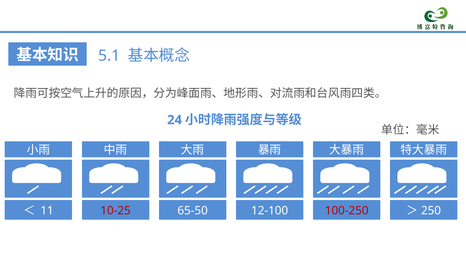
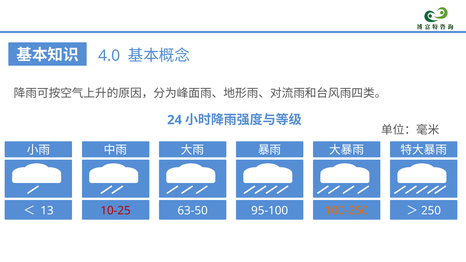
5.1: 5.1 -> 4.0
11: 11 -> 13
65-50: 65-50 -> 63-50
12-100: 12-100 -> 95-100
100-250 colour: red -> orange
